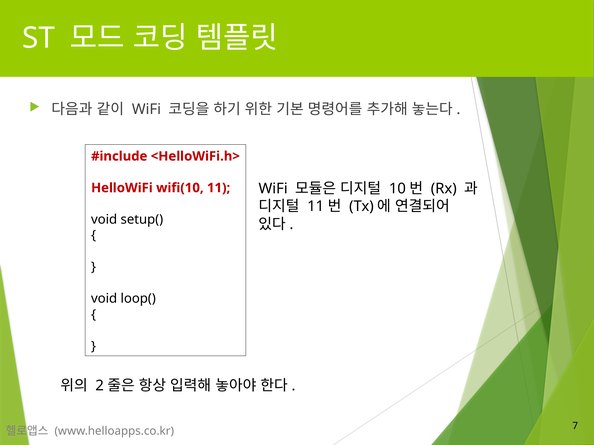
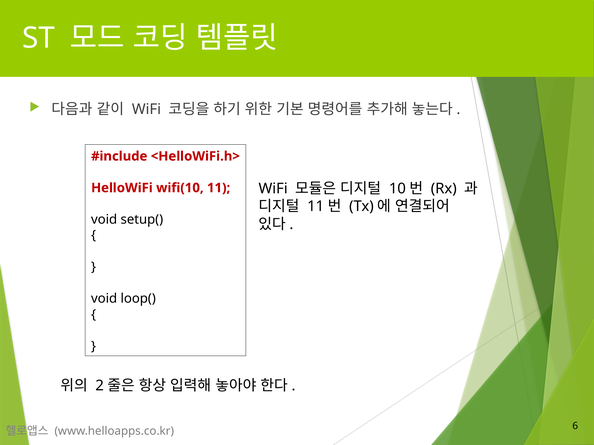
7: 7 -> 6
